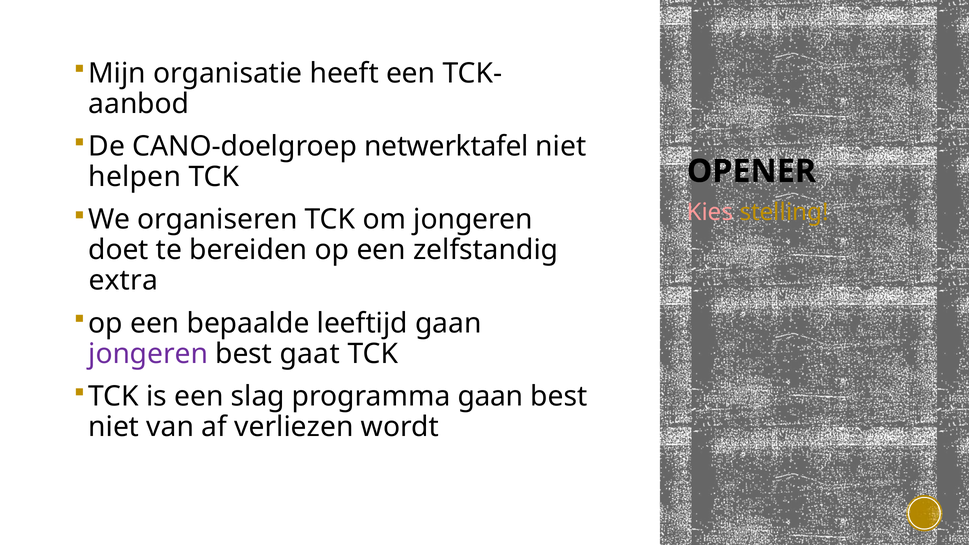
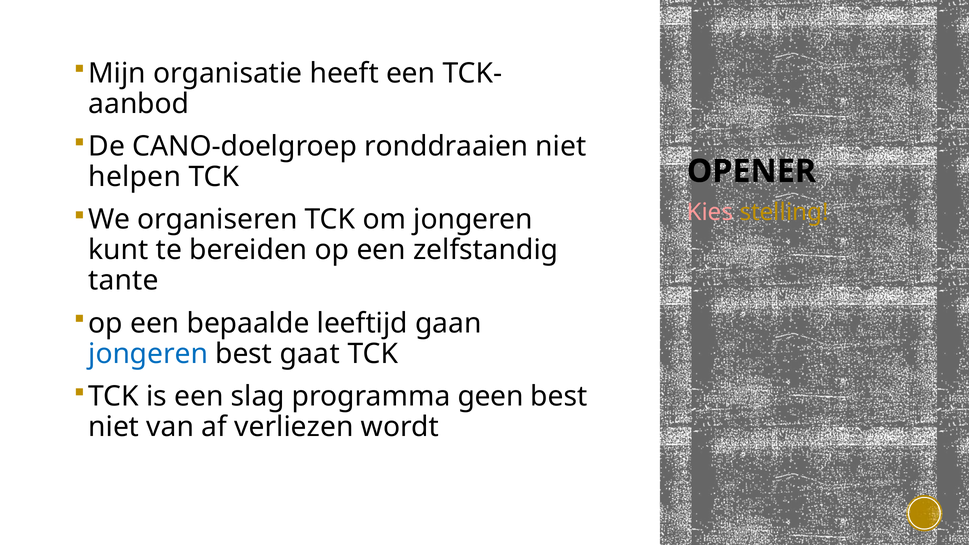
netwerktafel: netwerktafel -> ronddraaien
doet: doet -> kunt
extra: extra -> tante
jongeren at (148, 354) colour: purple -> blue
programma gaan: gaan -> geen
